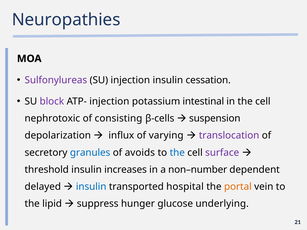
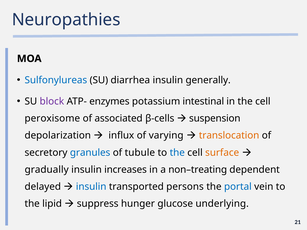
Sulfonylureas colour: purple -> blue
SU injection: injection -> diarrhea
cessation: cessation -> generally
ATP- injection: injection -> enzymes
nephrotoxic: nephrotoxic -> peroxisome
consisting: consisting -> associated
translocation colour: purple -> orange
avoids: avoids -> tubule
surface colour: purple -> orange
threshold: threshold -> gradually
non–number: non–number -> non–treating
hospital: hospital -> persons
portal colour: orange -> blue
